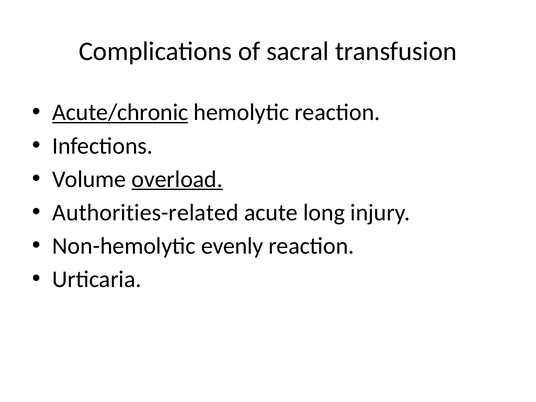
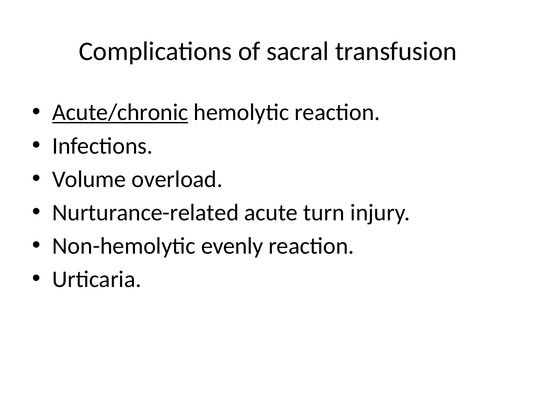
overload underline: present -> none
Authorities-related: Authorities-related -> Nurturance-related
long: long -> turn
